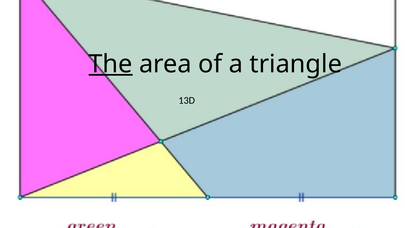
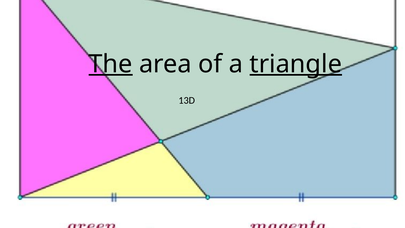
triangle underline: none -> present
